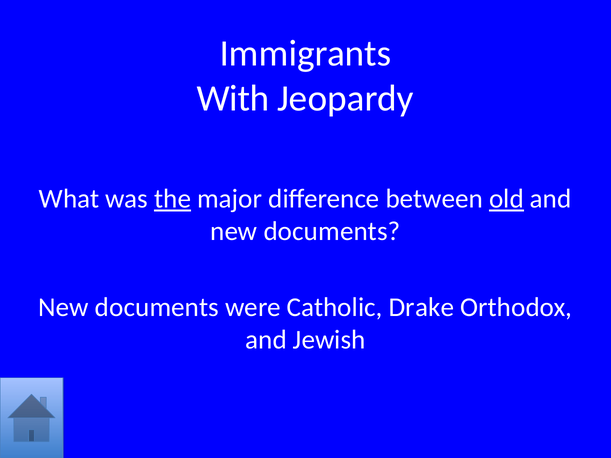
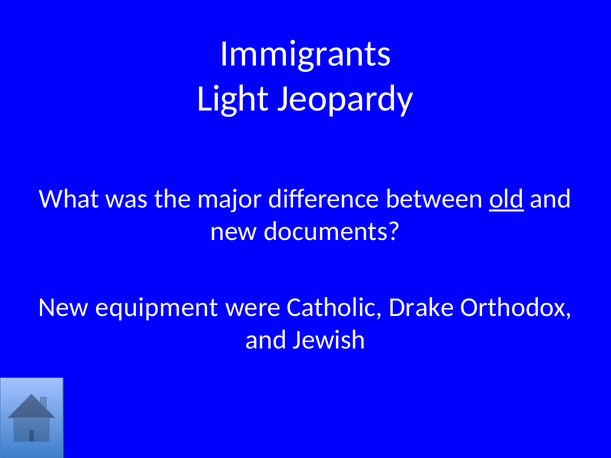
With: With -> Light
the underline: present -> none
documents at (157, 308): documents -> equipment
